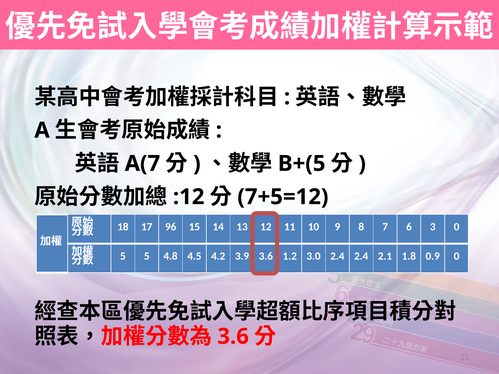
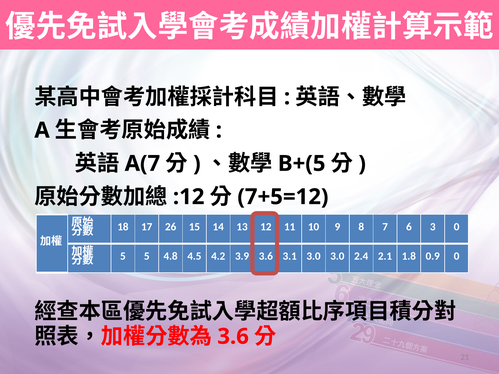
96: 96 -> 26
1.2: 1.2 -> 3.1
3.0 2.4: 2.4 -> 3.0
